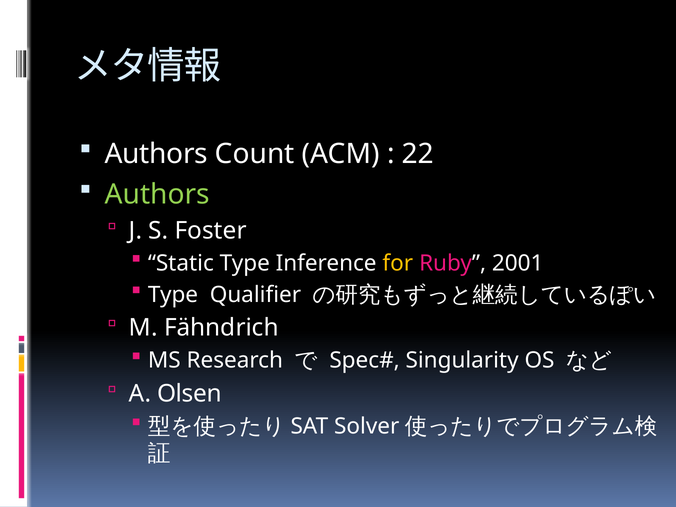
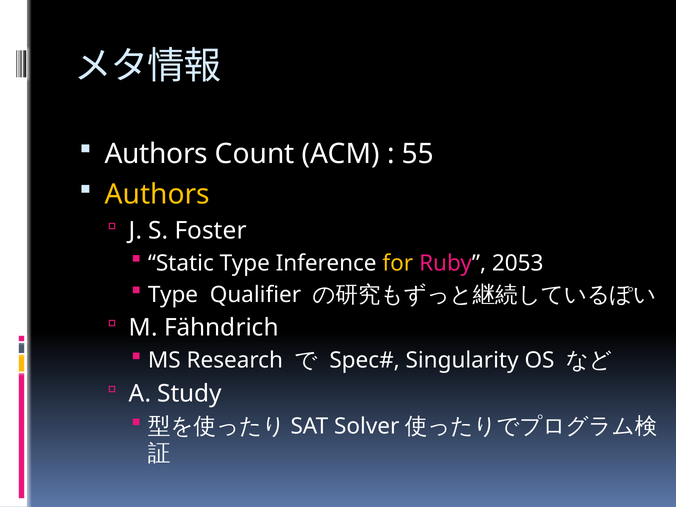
22: 22 -> 55
Authors at (157, 194) colour: light green -> yellow
2001: 2001 -> 2053
Olsen: Olsen -> Study
